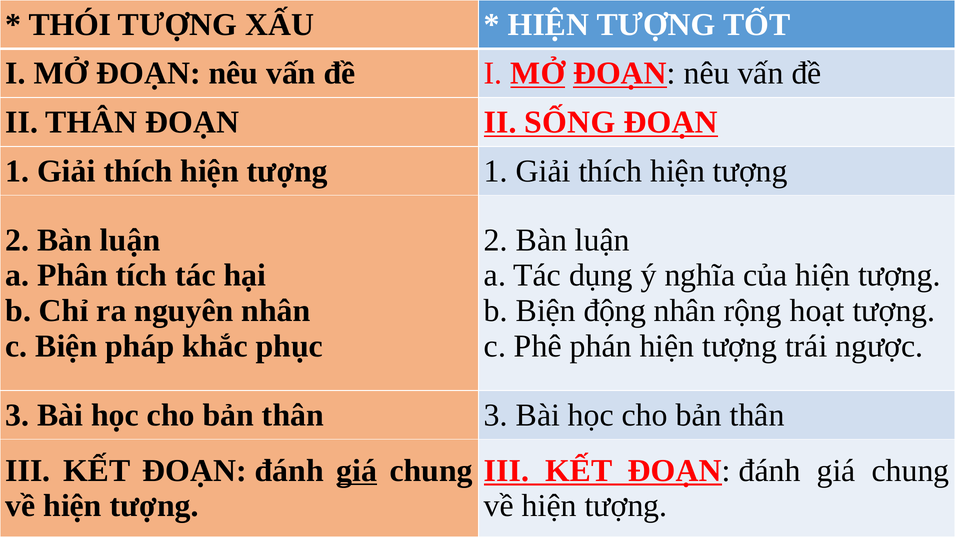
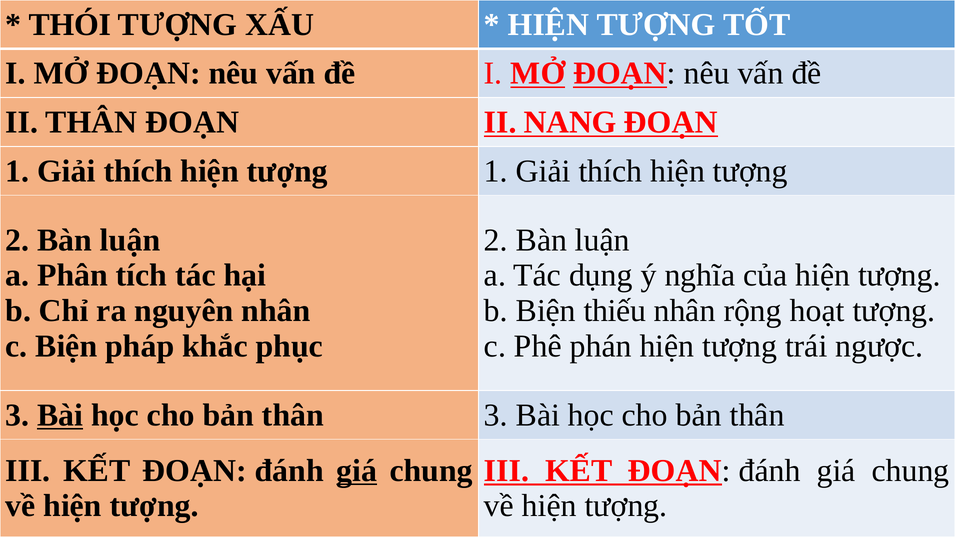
SỐNG: SỐNG -> NANG
động: động -> thiếu
Bài at (60, 415) underline: none -> present
